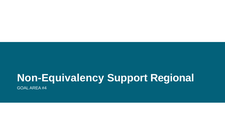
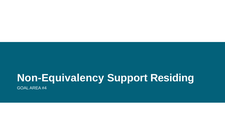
Regional: Regional -> Residing
